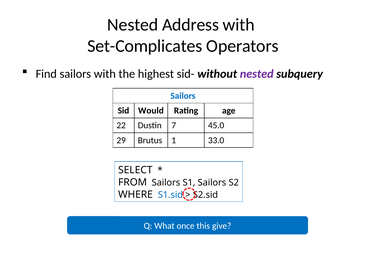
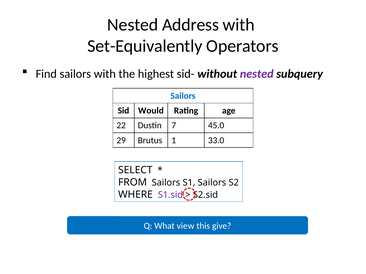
Set-Complicates: Set-Complicates -> Set-Equivalently
S1.sid colour: blue -> purple
once: once -> view
